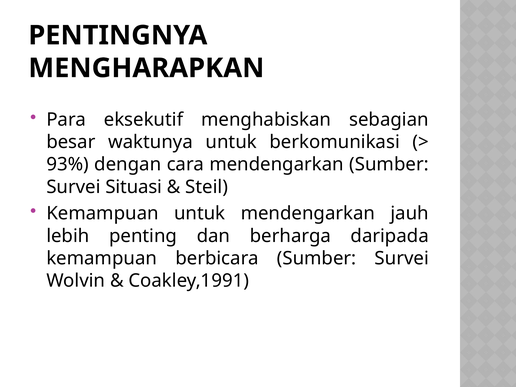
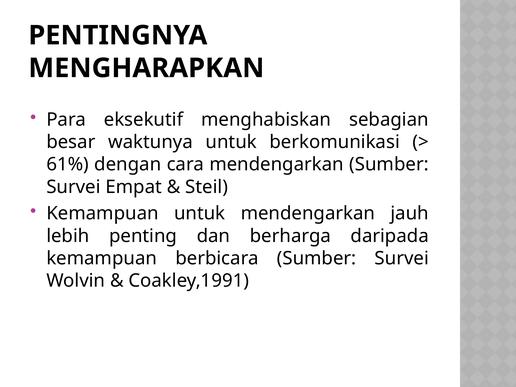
93%: 93% -> 61%
Situasi: Situasi -> Empat
